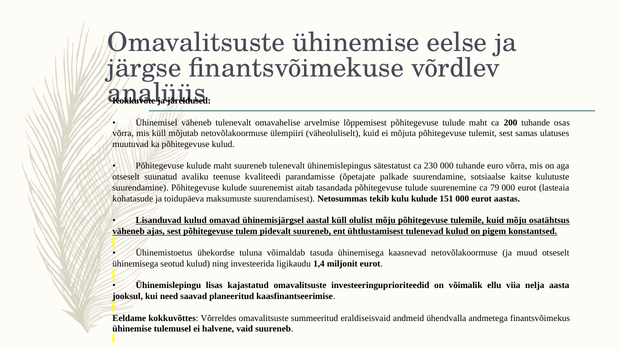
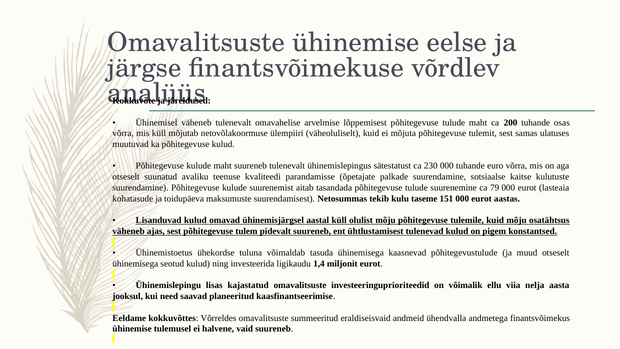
kulu kulude: kulude -> taseme
kaasnevad netovõlakoormuse: netovõlakoormuse -> põhitegevustulude
